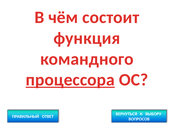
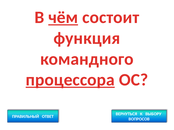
чём underline: none -> present
